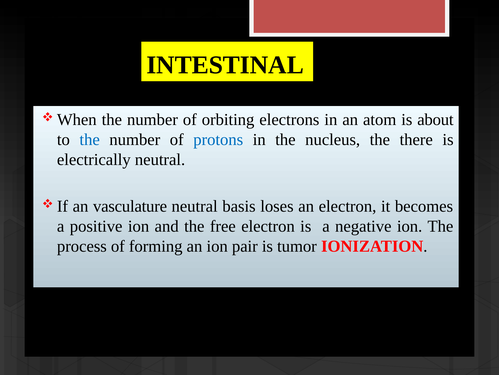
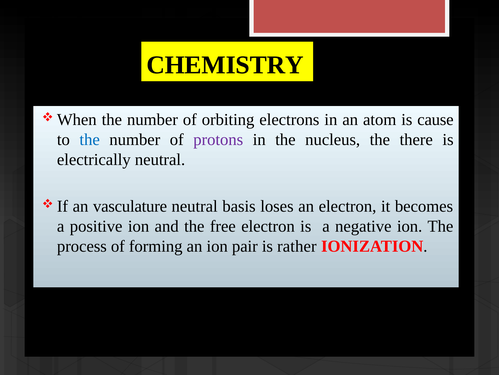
INTESTINAL: INTESTINAL -> CHEMISTRY
about: about -> cause
protons colour: blue -> purple
tumor: tumor -> rather
